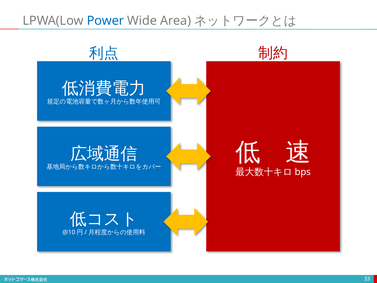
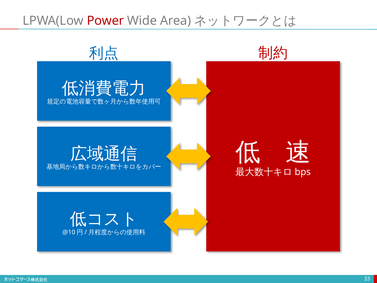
Power colour: blue -> red
